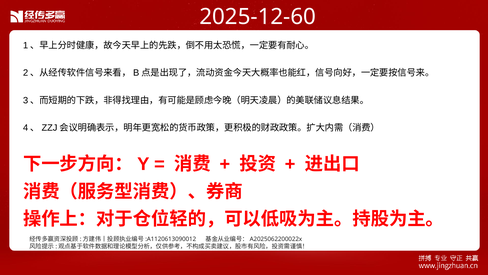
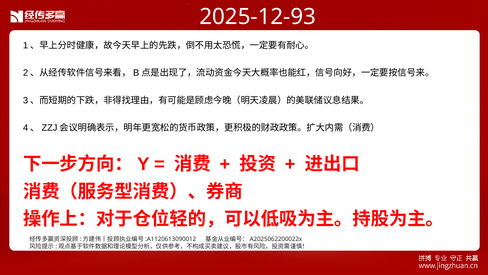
2025-12-60: 2025-12-60 -> 2025-12-93
